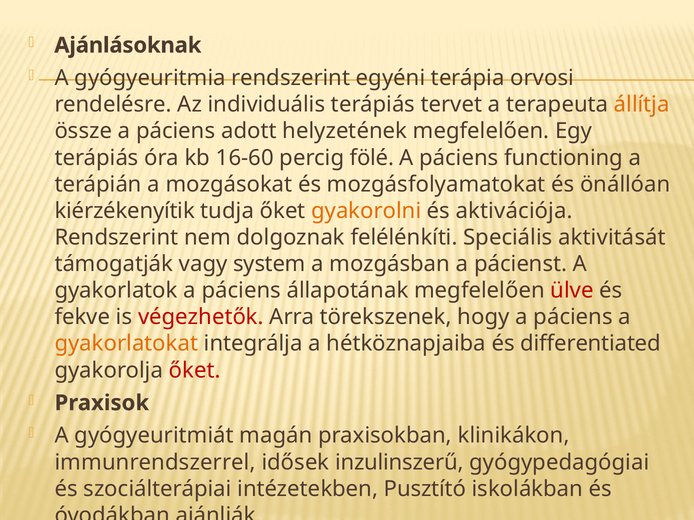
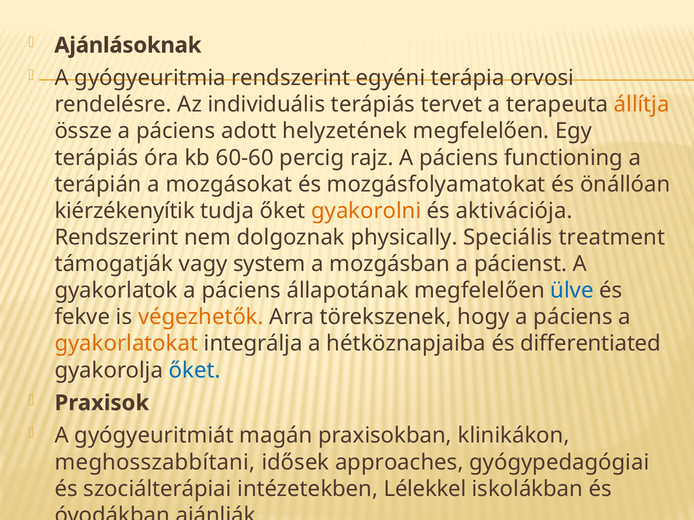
16-60: 16-60 -> 60-60
fölé: fölé -> rajz
felélénkíti: felélénkíti -> physically
aktivitását: aktivitását -> treatment
ülve colour: red -> blue
végezhetők colour: red -> orange
őket at (195, 371) colour: red -> blue
immunrendszerrel: immunrendszerrel -> meghosszabbítani
inzulinszerű: inzulinszerű -> approaches
Pusztító: Pusztító -> Lélekkel
